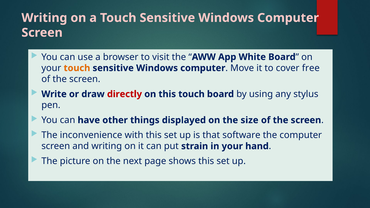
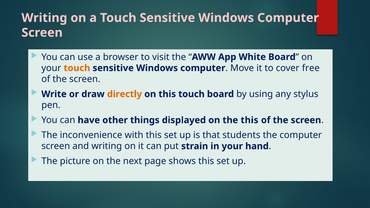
directly colour: red -> orange
the size: size -> this
software: software -> students
